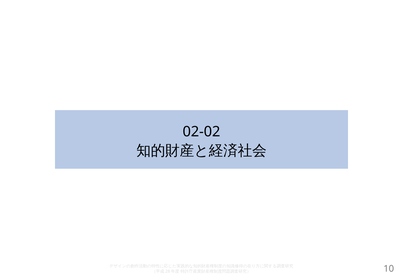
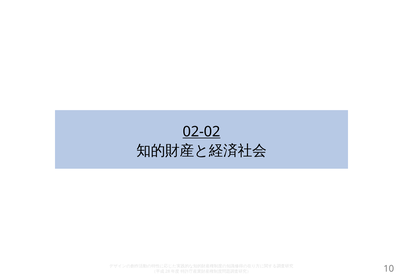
02-02 underline: none -> present
